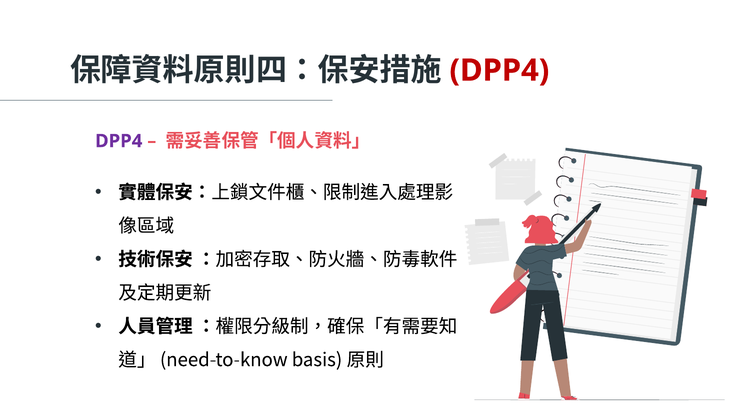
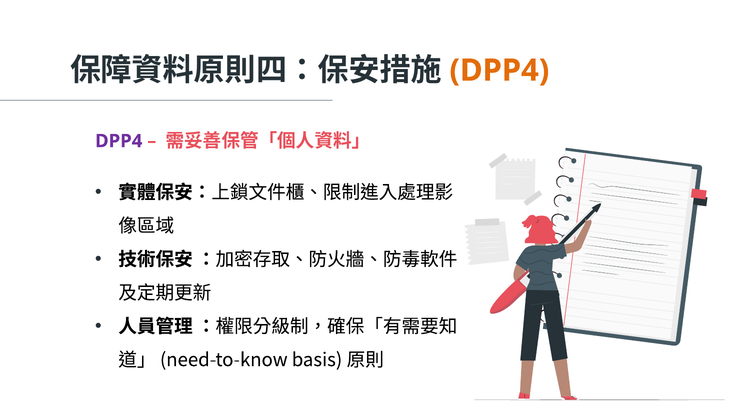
DPP4 at (499, 70) colour: red -> orange
